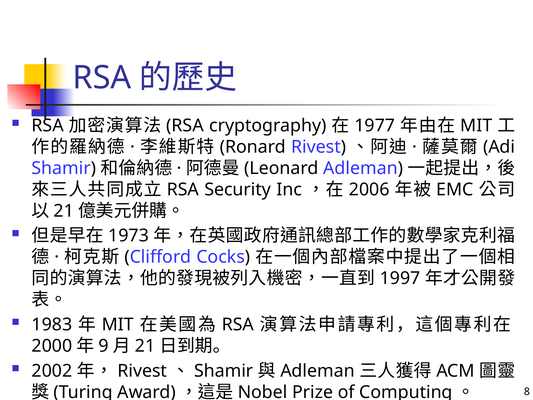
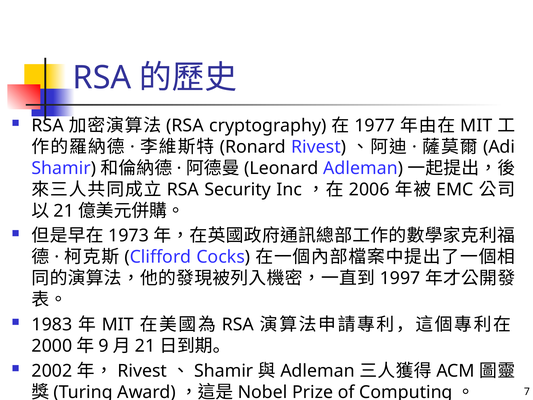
8: 8 -> 7
